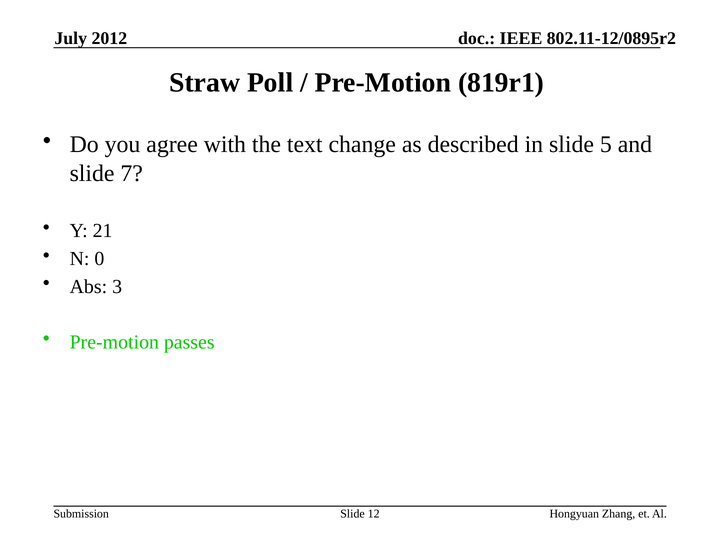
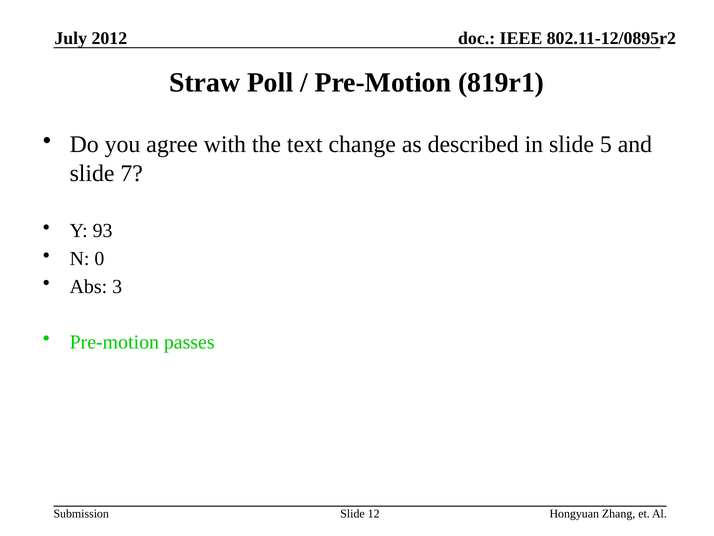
21: 21 -> 93
